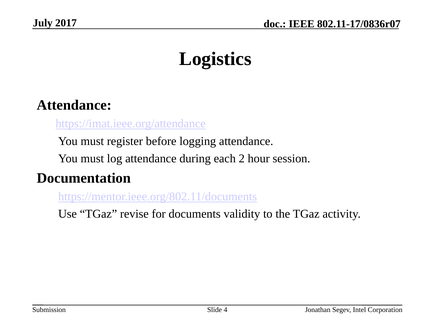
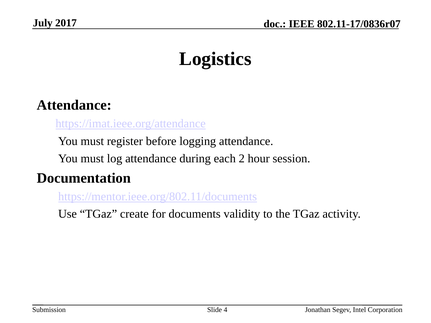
revise: revise -> create
